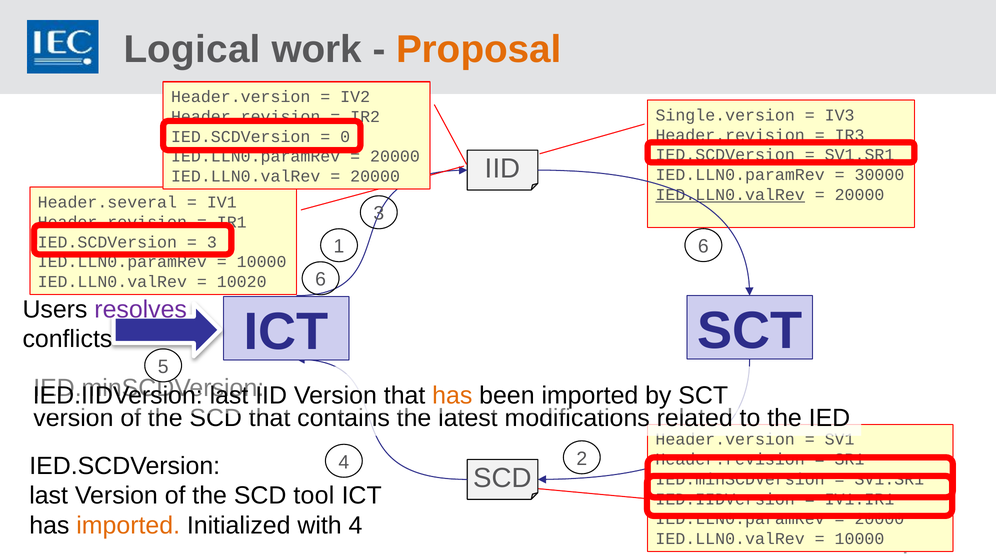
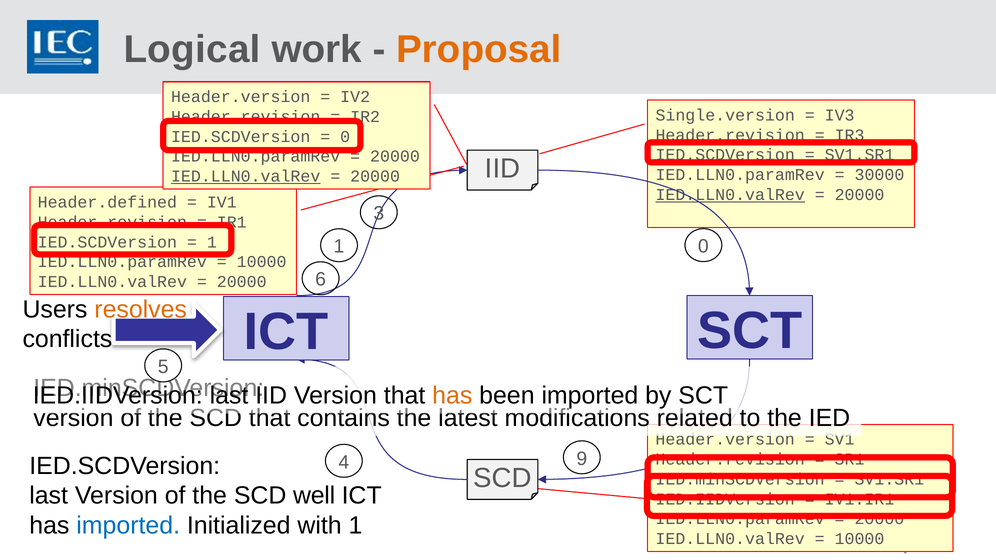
IED.LLN0.valRev at (246, 177) underline: none -> present
Header.several: Header.several -> Header.defined
3 at (212, 242): 3 -> 1
1 6: 6 -> 0
10020 at (242, 282): 10020 -> 20000
resolves colour: purple -> orange
2: 2 -> 9
tool: tool -> well
imported at (128, 526) colour: orange -> blue
with 4: 4 -> 1
